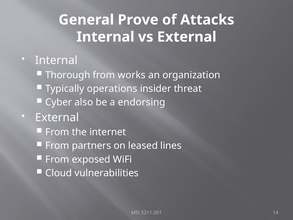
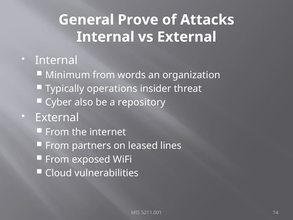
Thorough: Thorough -> Minimum
works: works -> words
endorsing: endorsing -> repository
